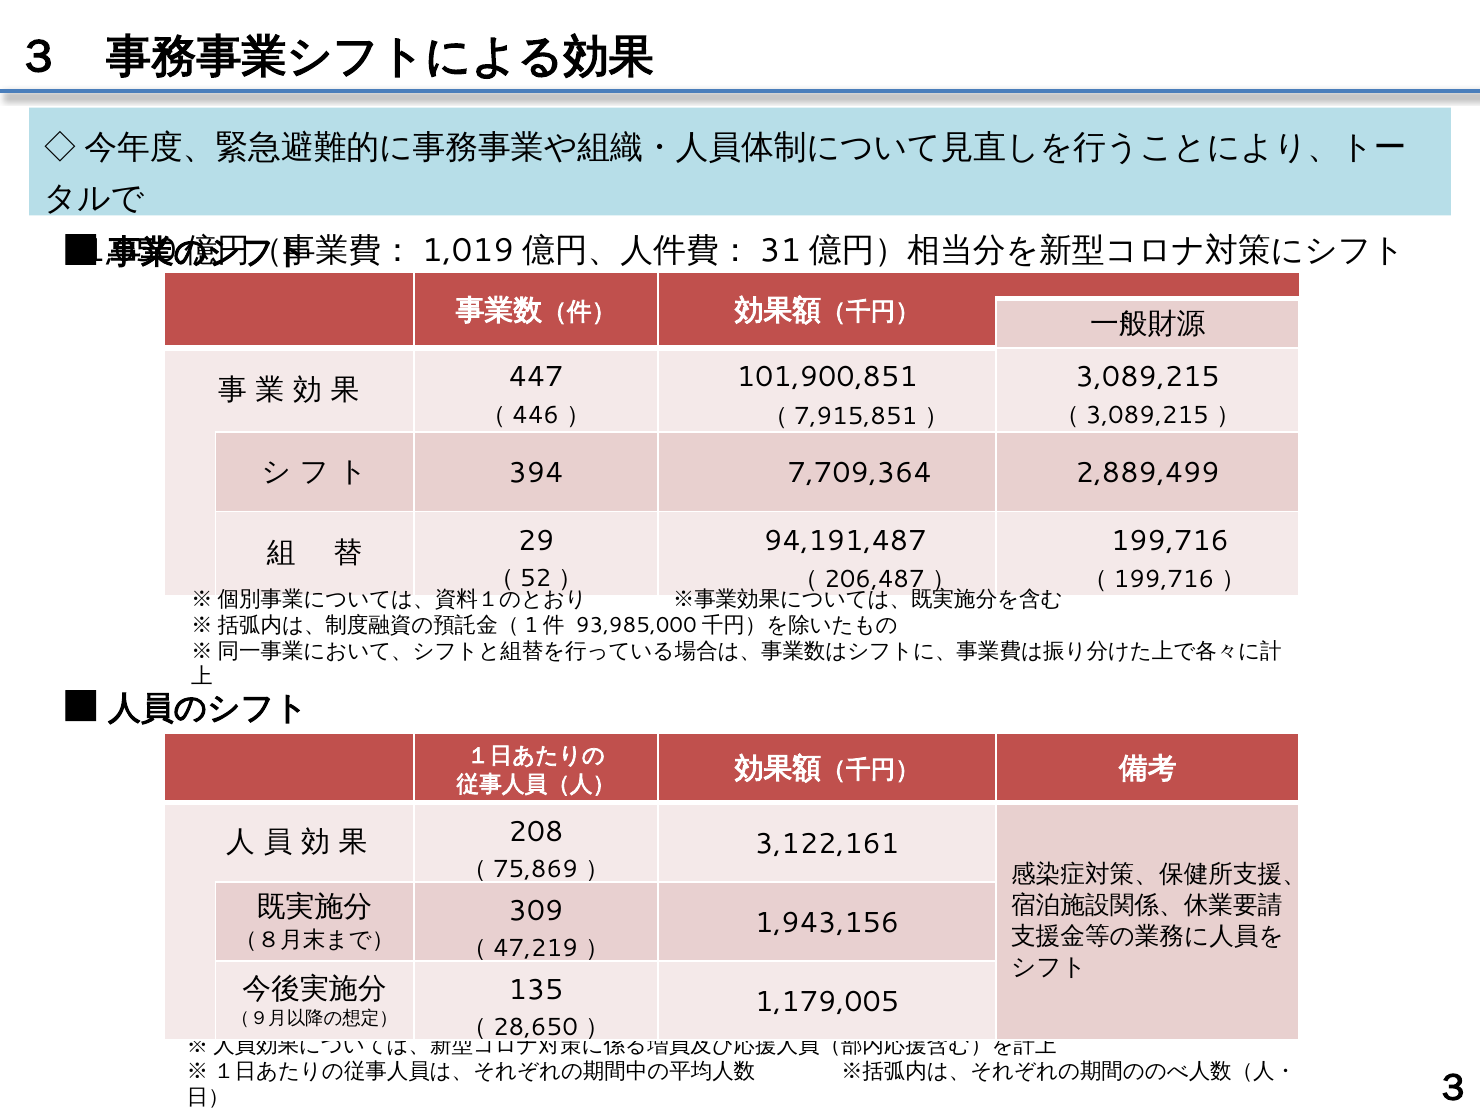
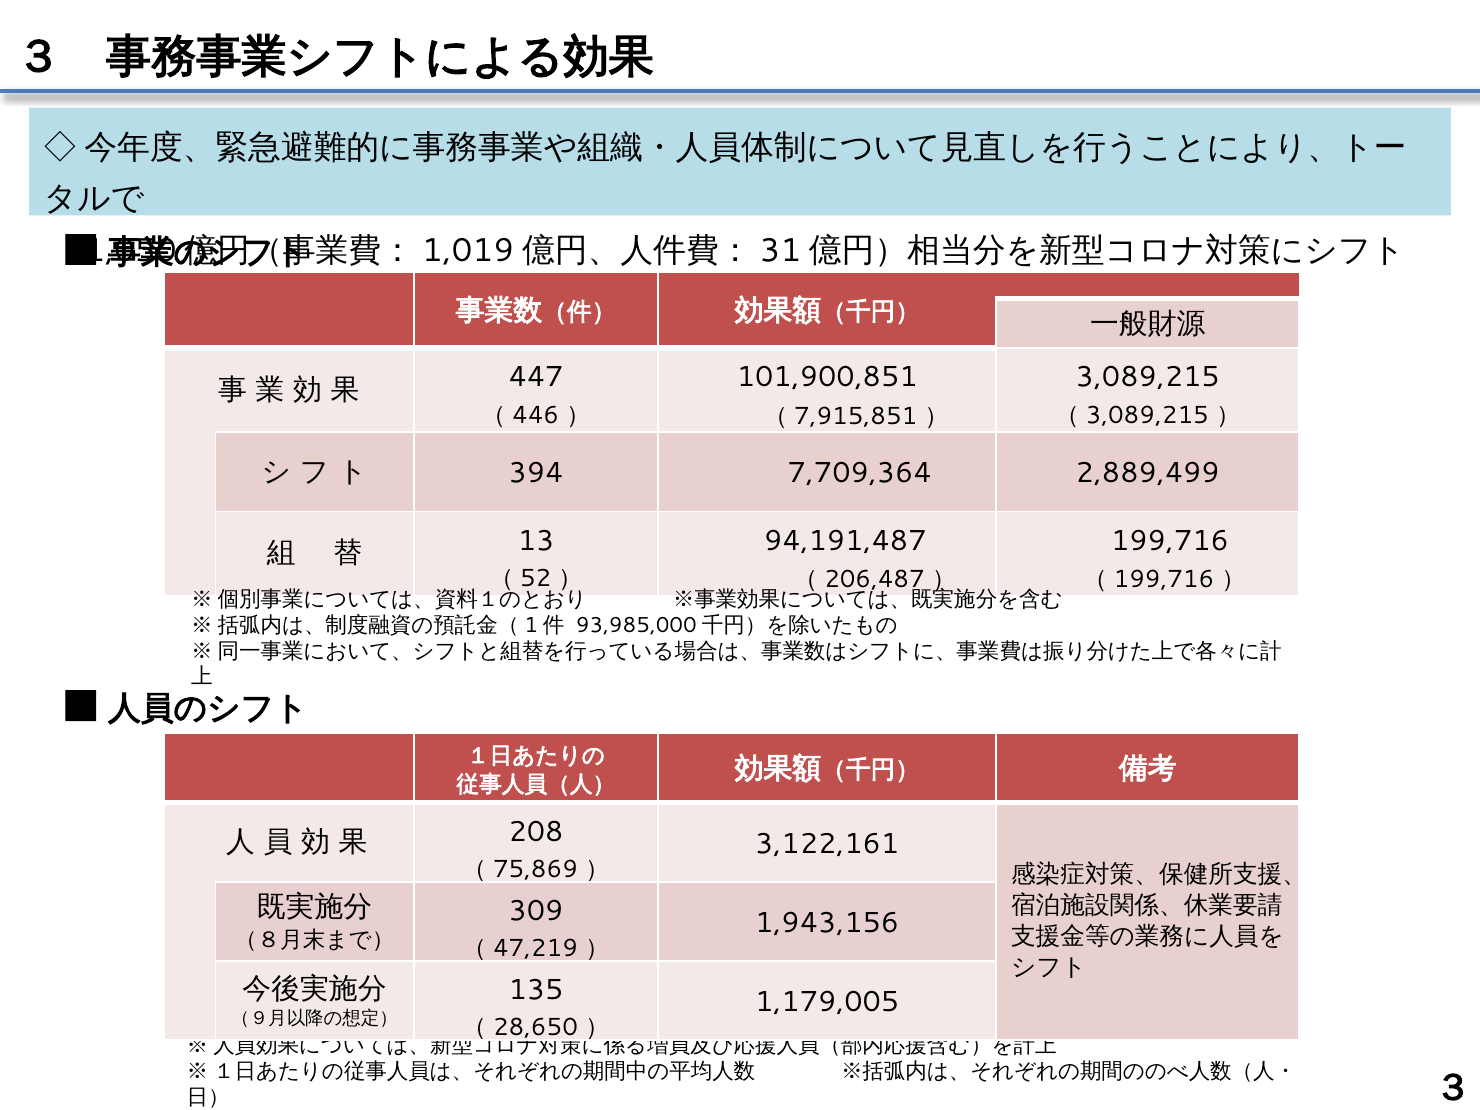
29: 29 -> 13
